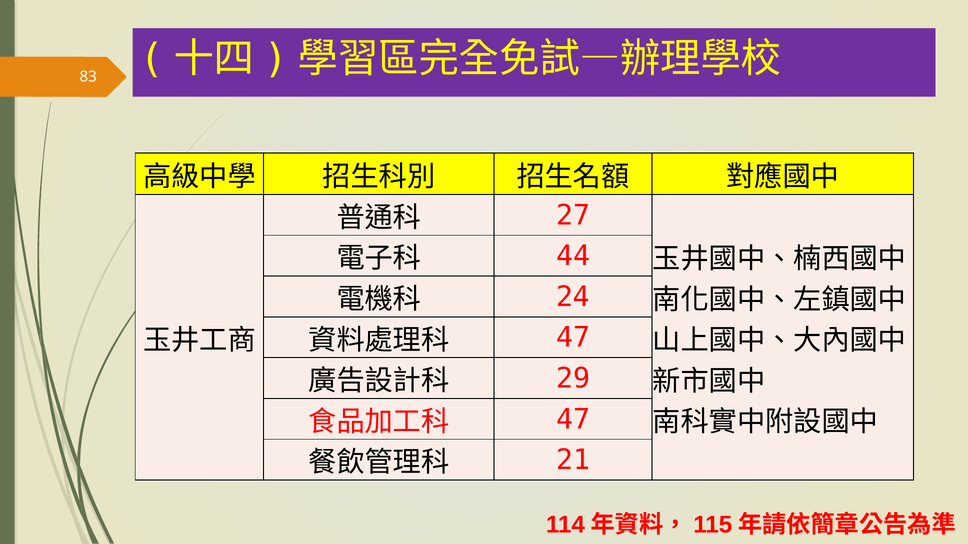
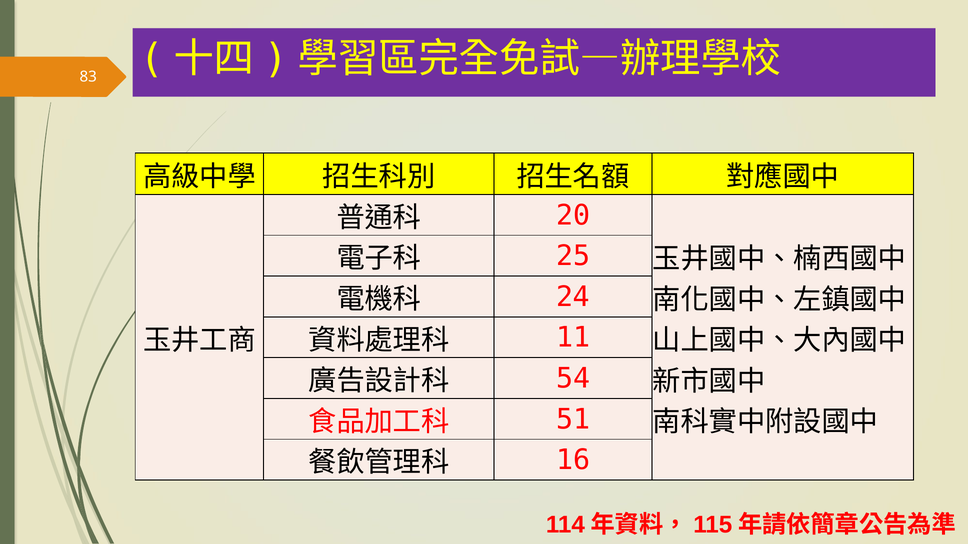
27: 27 -> 20
44: 44 -> 25
47 at (573, 338): 47 -> 11
29: 29 -> 54
47 at (573, 420): 47 -> 51
21: 21 -> 16
